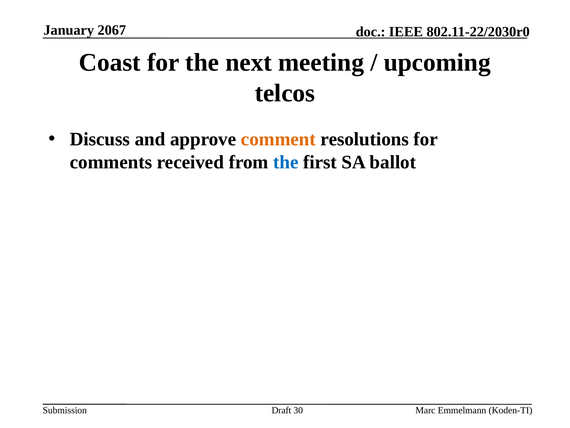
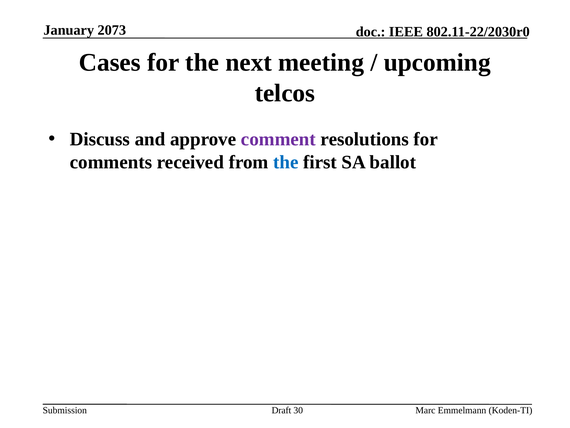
2067: 2067 -> 2073
Coast: Coast -> Cases
comment colour: orange -> purple
